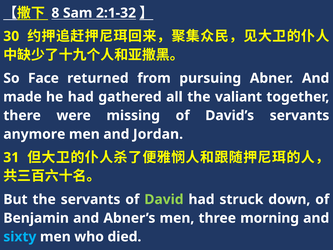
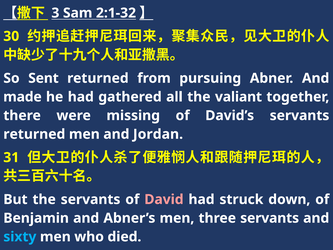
8: 8 -> 3
Face: Face -> Sent
anymore at (34, 134): anymore -> returned
David colour: light green -> pink
three morning: morning -> servants
